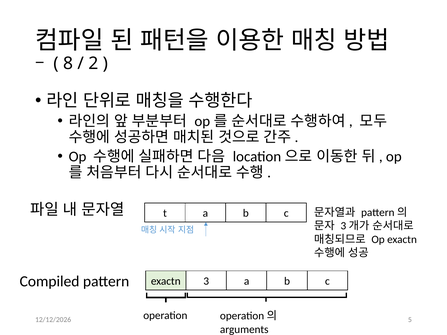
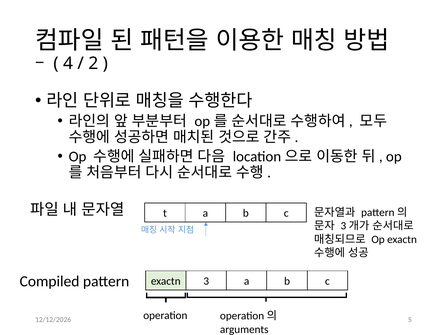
8: 8 -> 4
